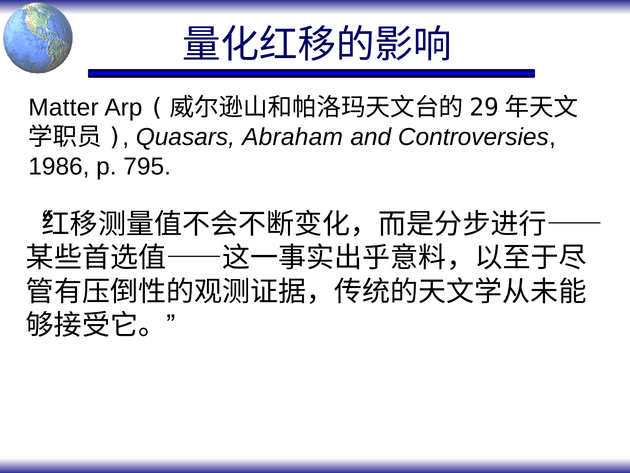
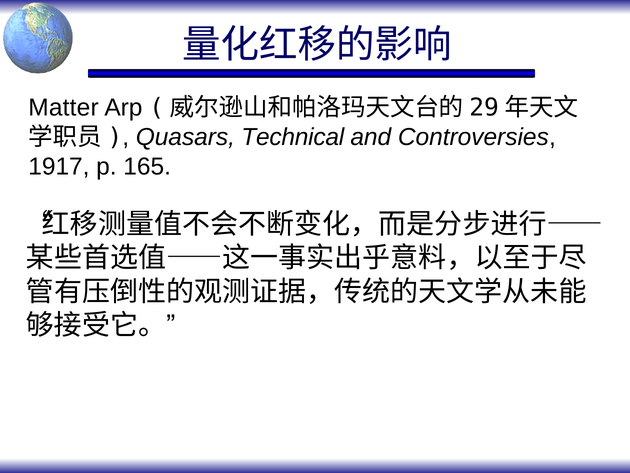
Abraham: Abraham -> Technical
1986: 1986 -> 1917
795: 795 -> 165
